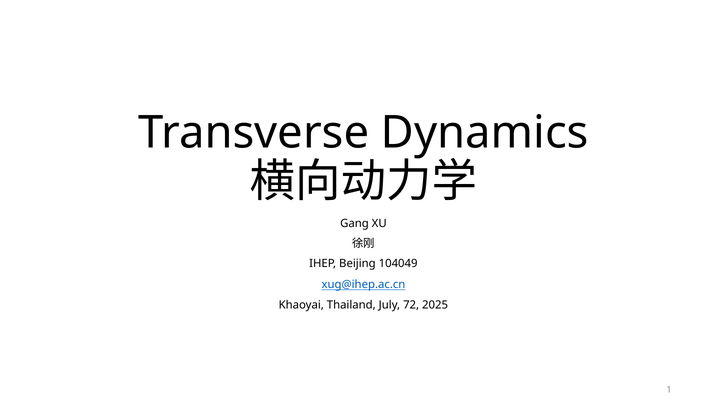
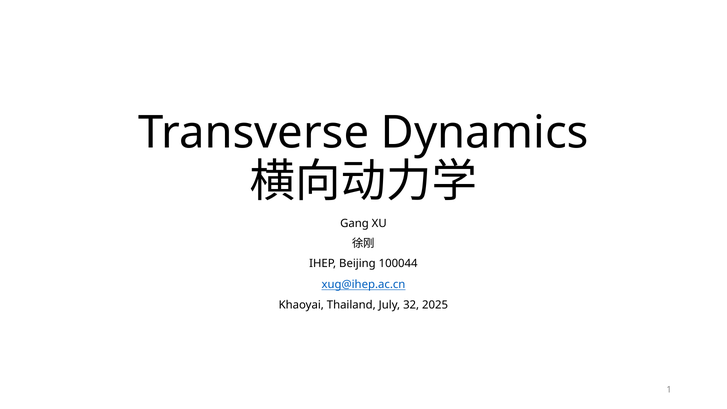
104049: 104049 -> 100044
72: 72 -> 32
